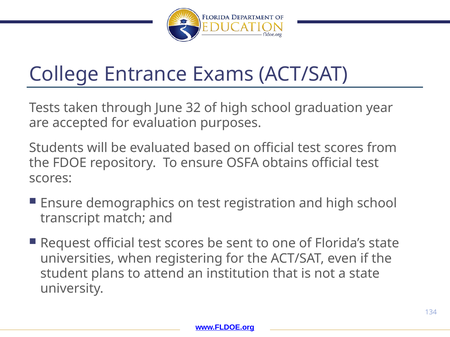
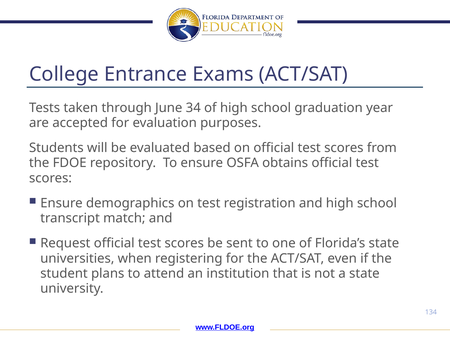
32: 32 -> 34
